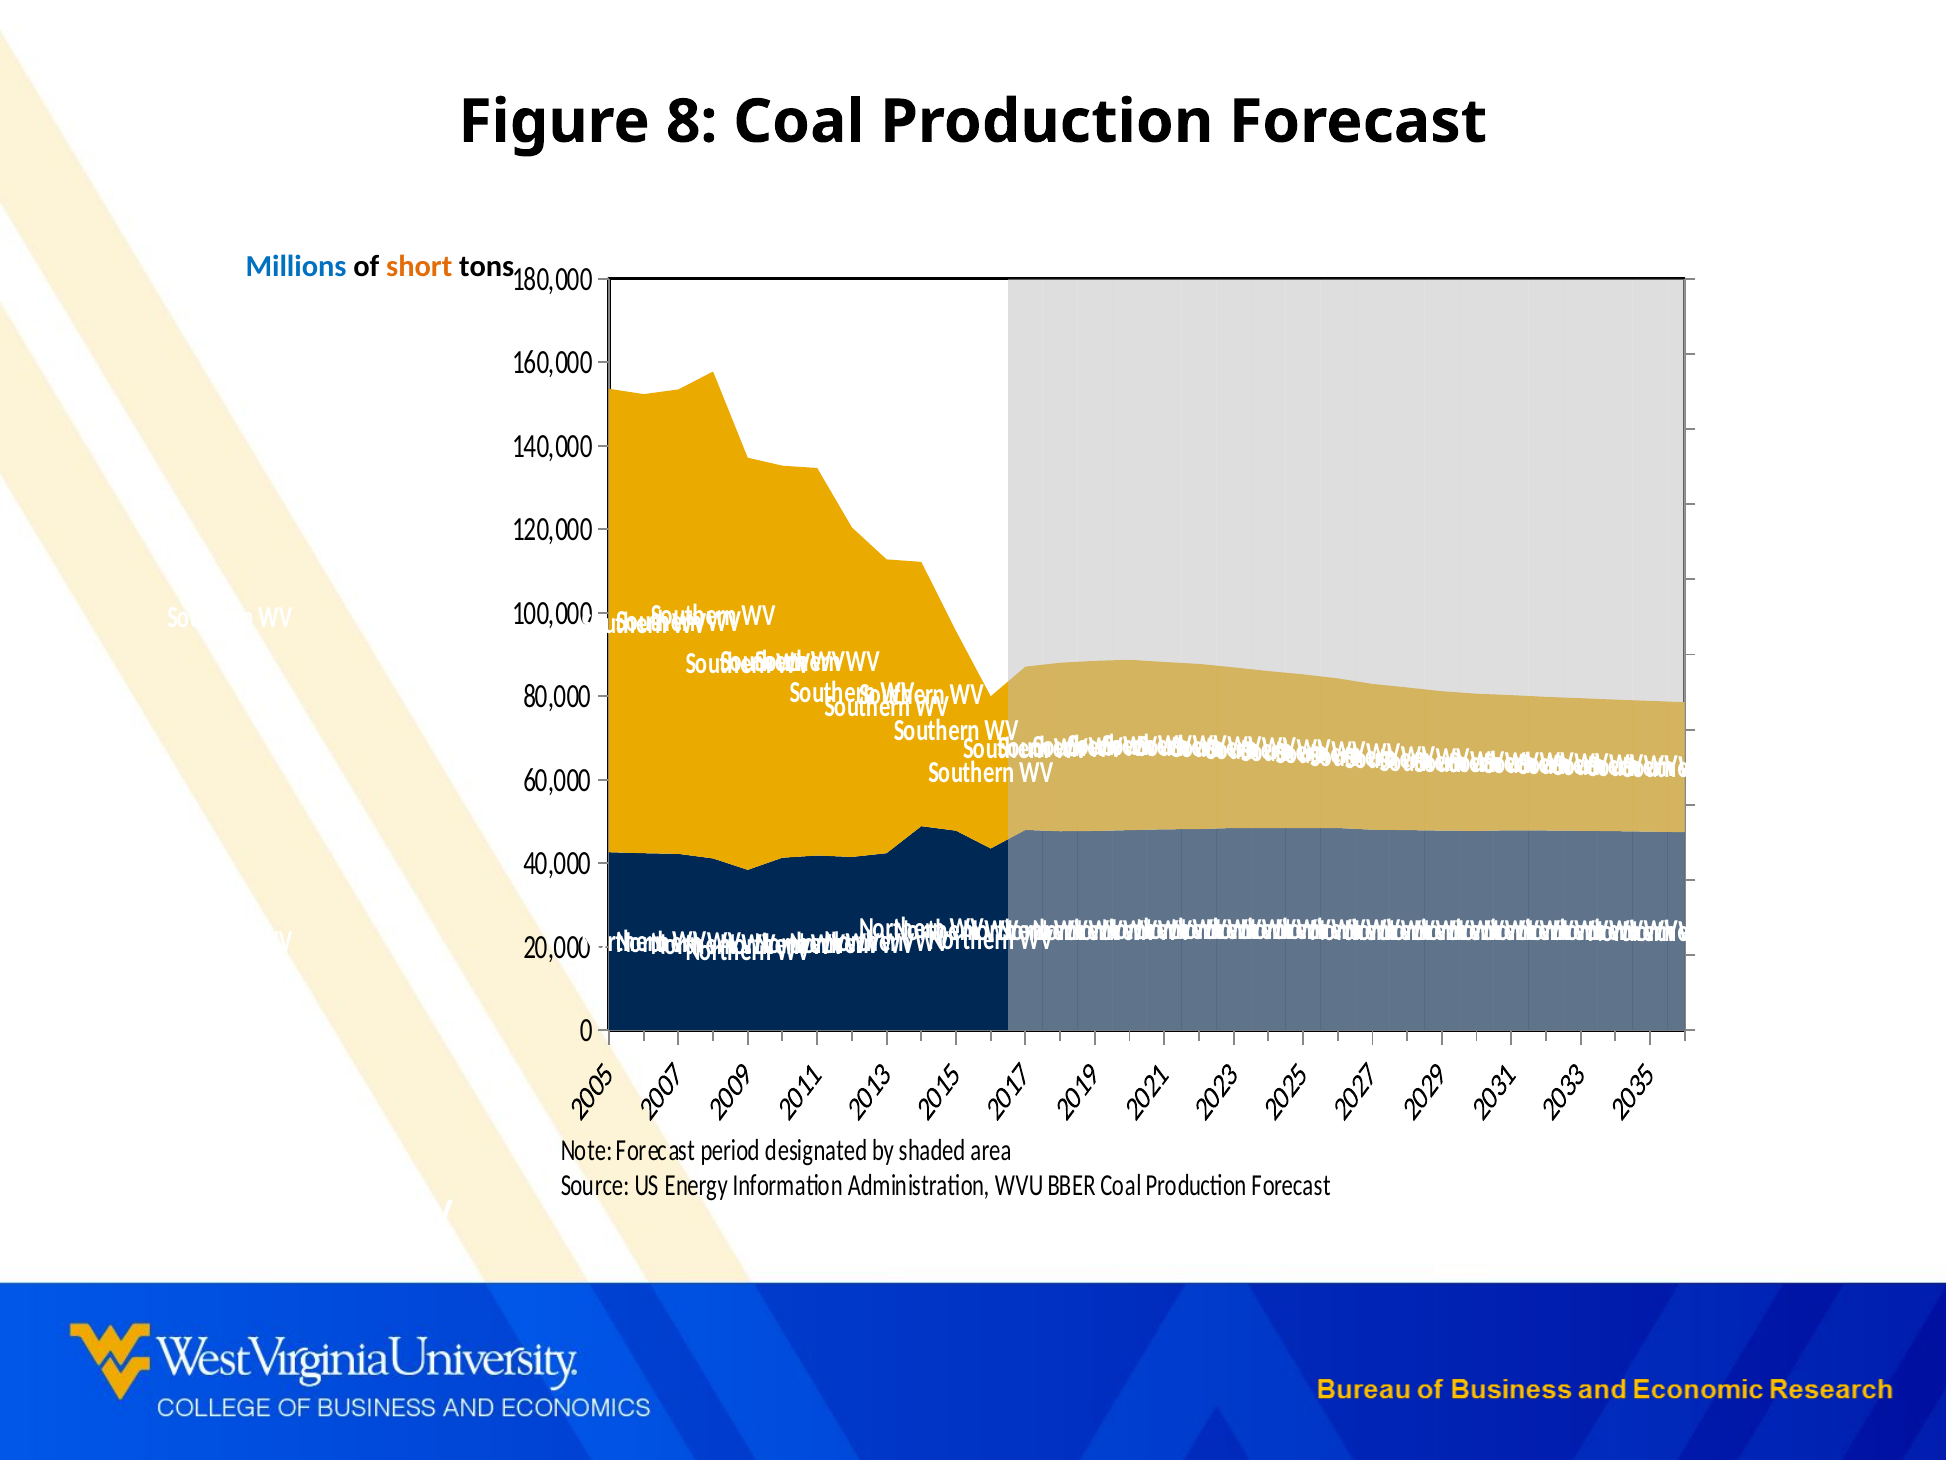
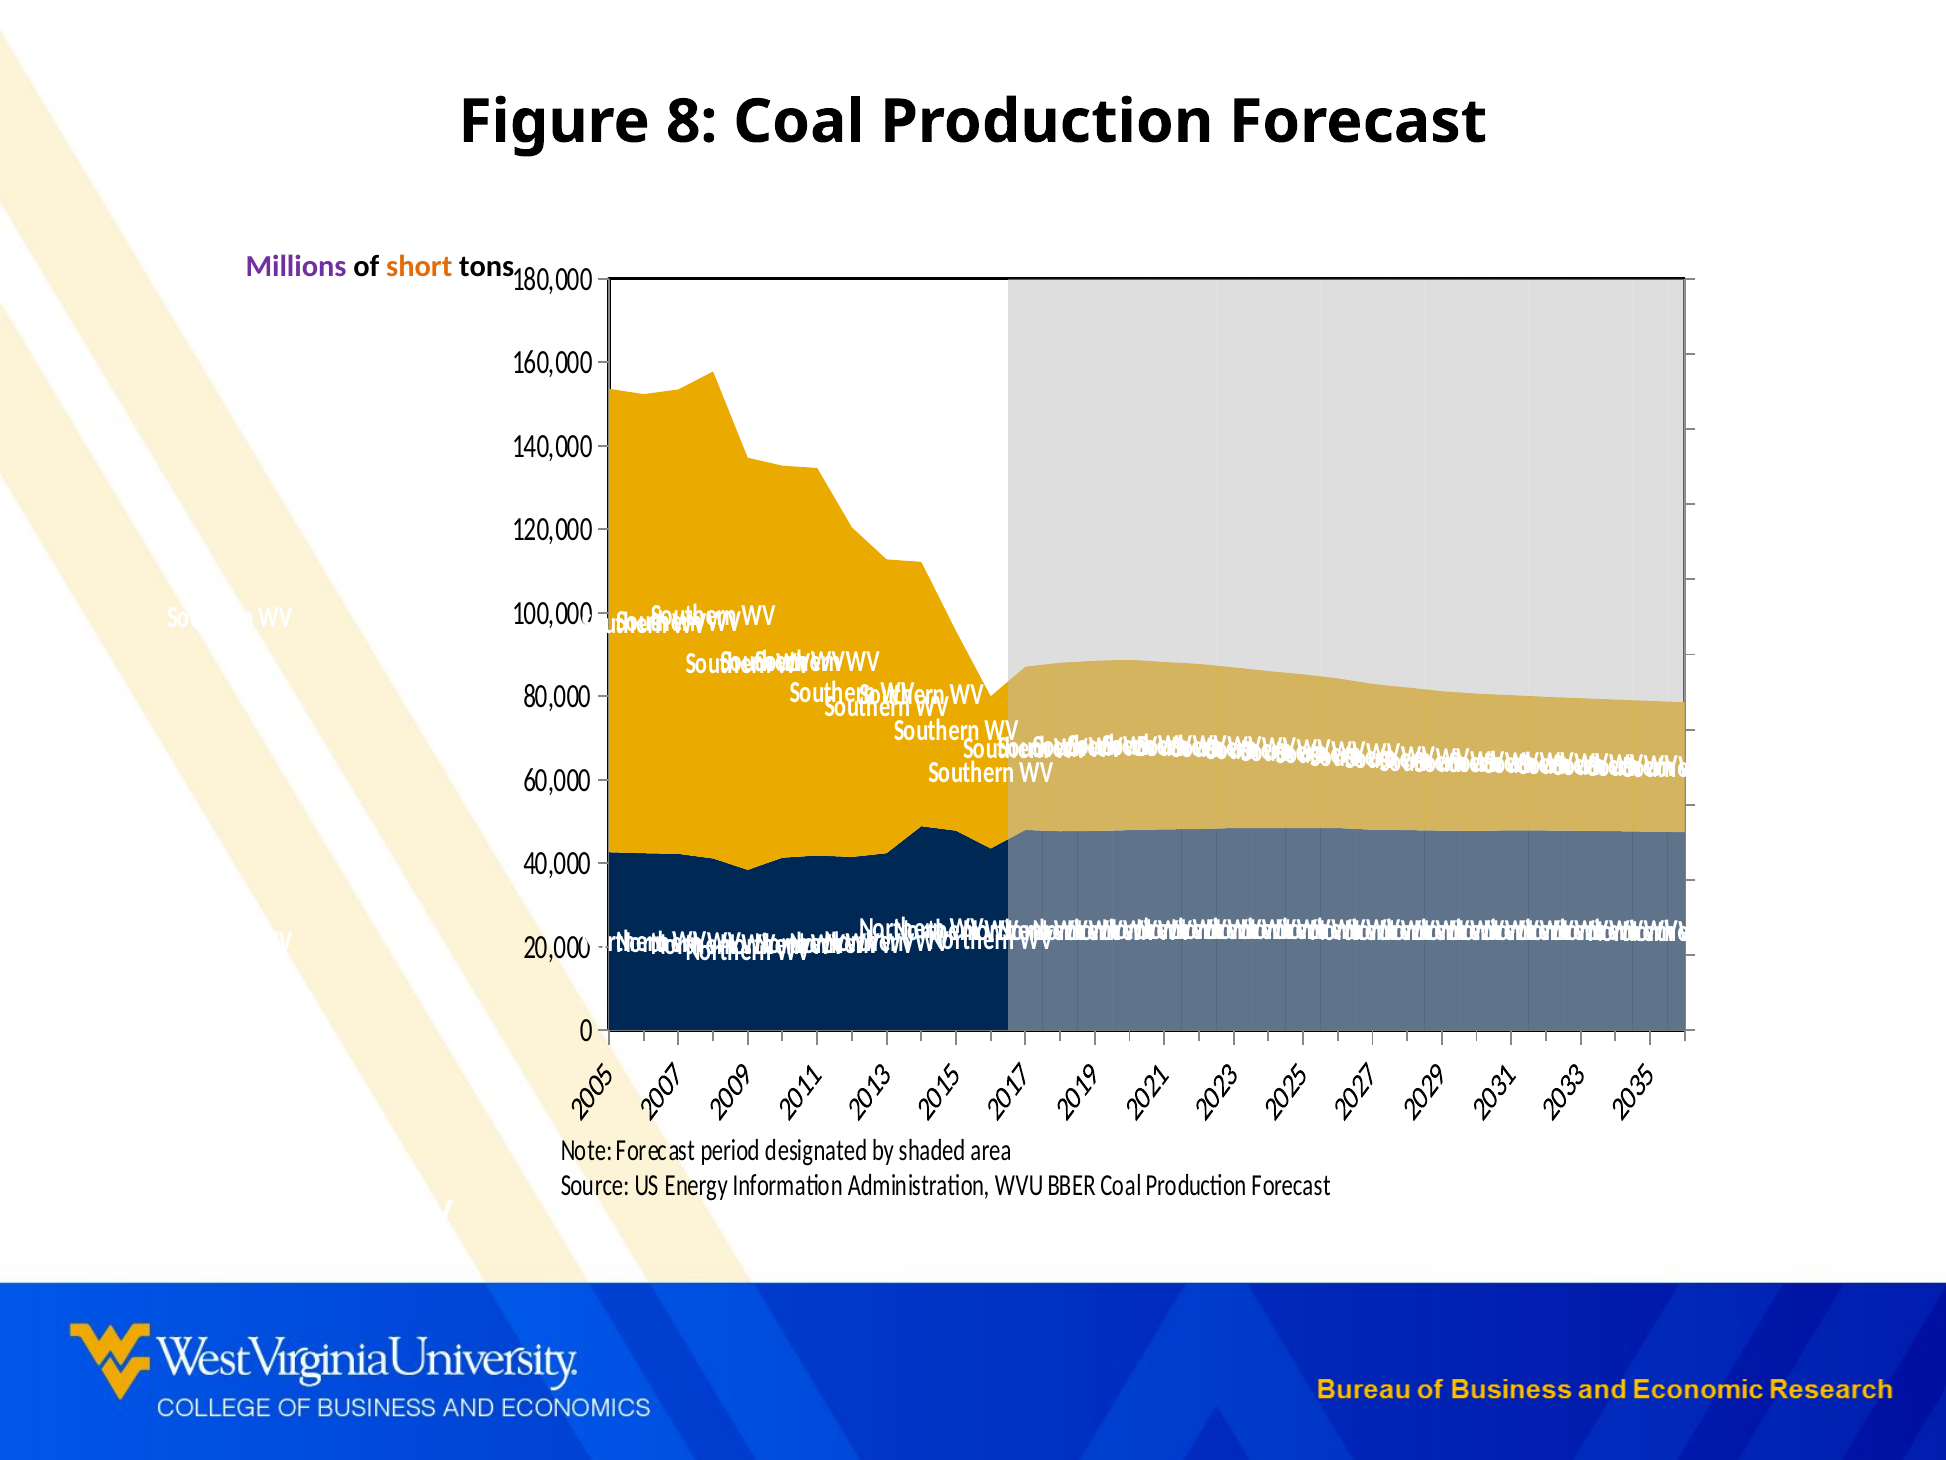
Millions colour: blue -> purple
